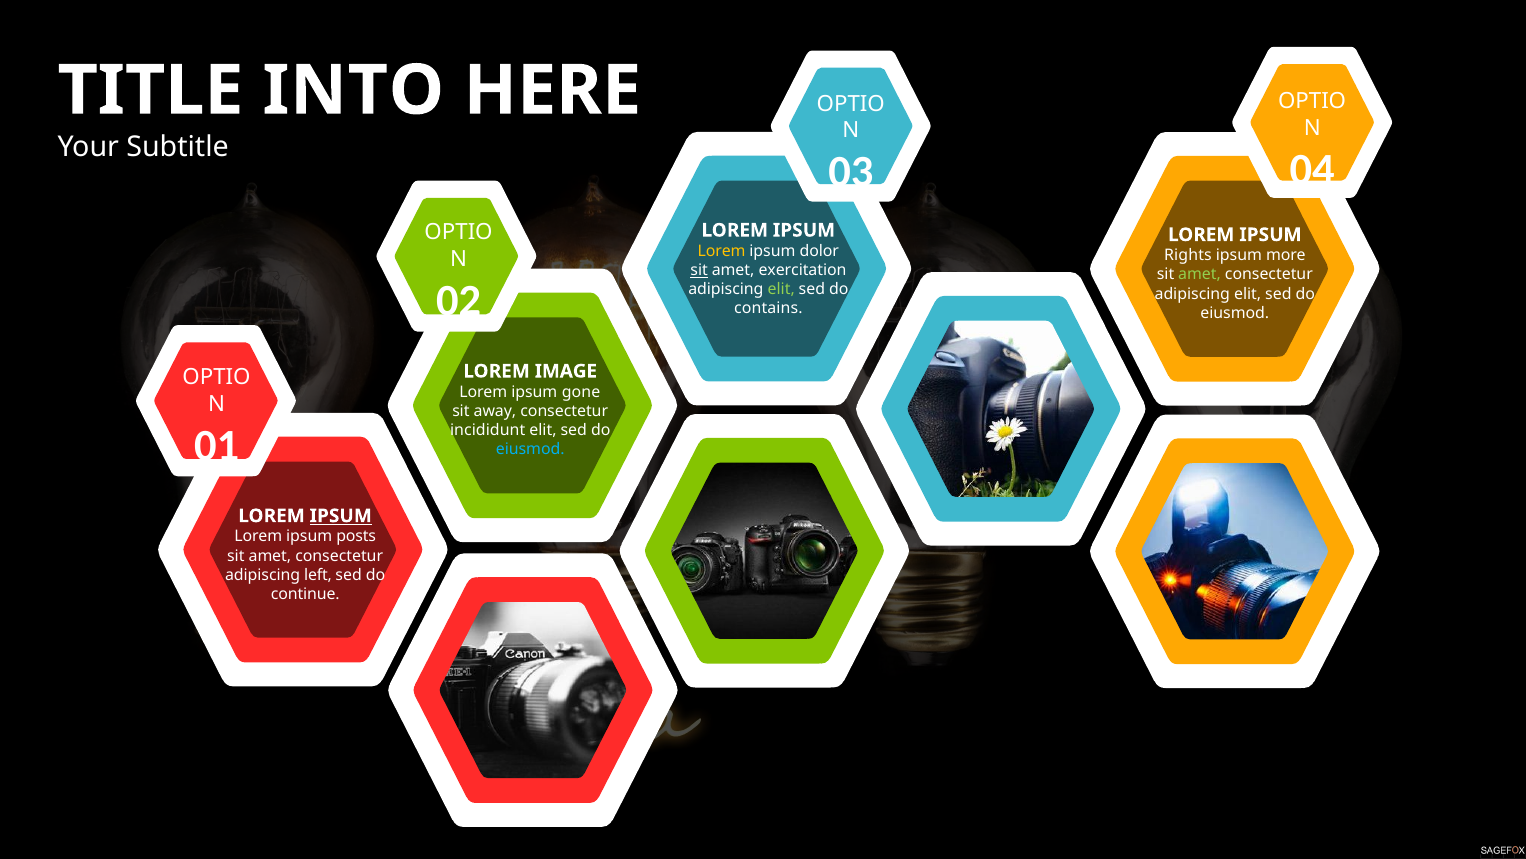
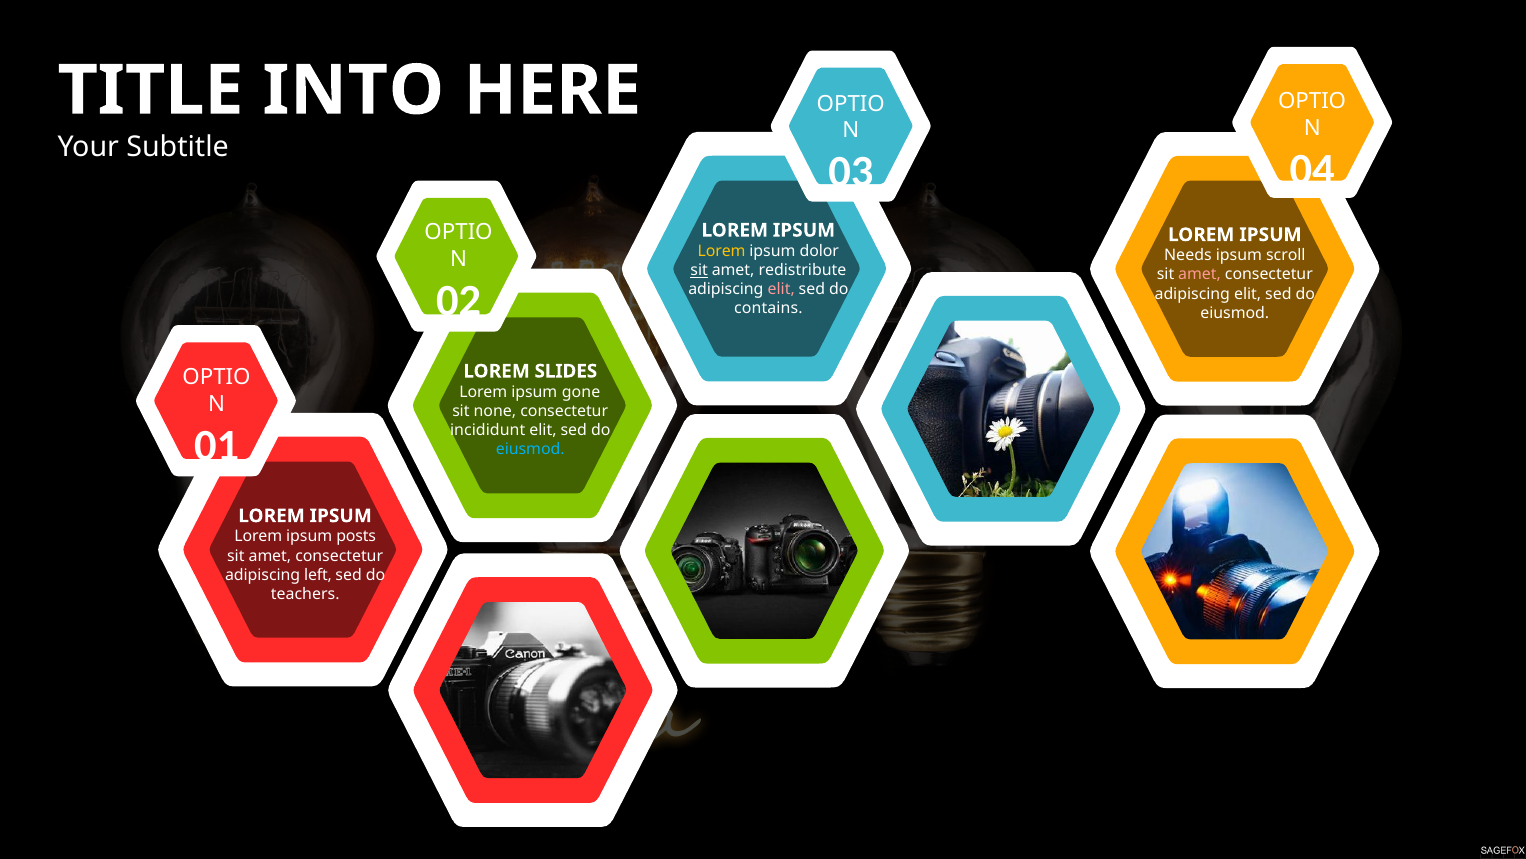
Rights: Rights -> Needs
more: more -> scroll
exercitation: exercitation -> redistribute
amet at (1200, 275) colour: light green -> pink
elit at (781, 289) colour: light green -> pink
IMAGE: IMAGE -> SLIDES
away: away -> none
IPSUM at (341, 516) underline: present -> none
continue: continue -> teachers
